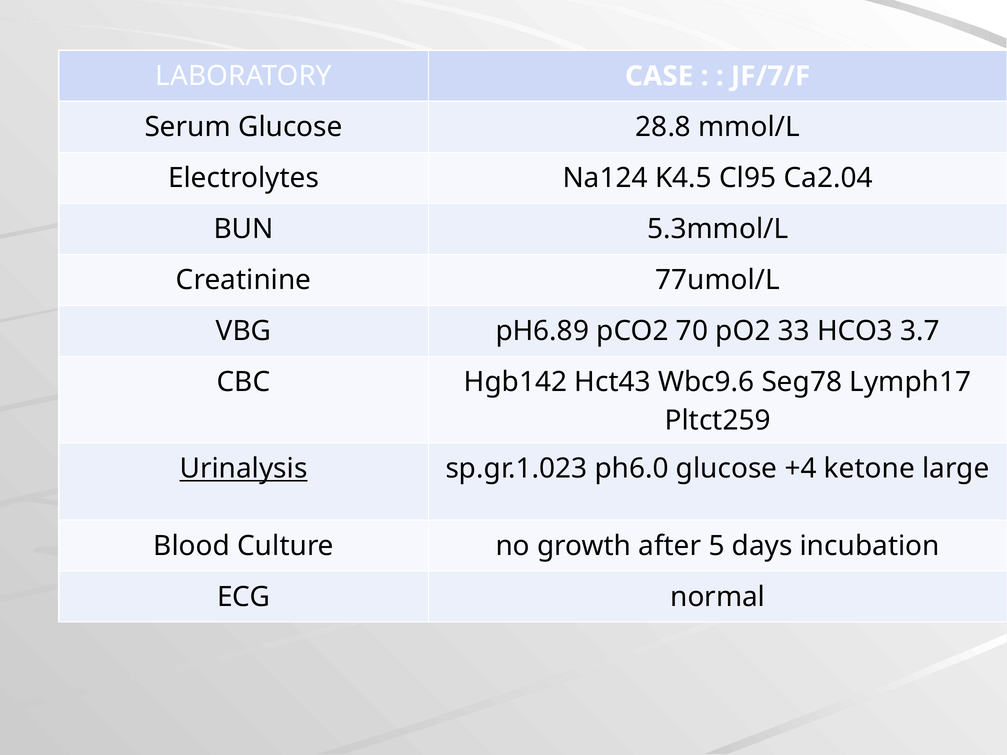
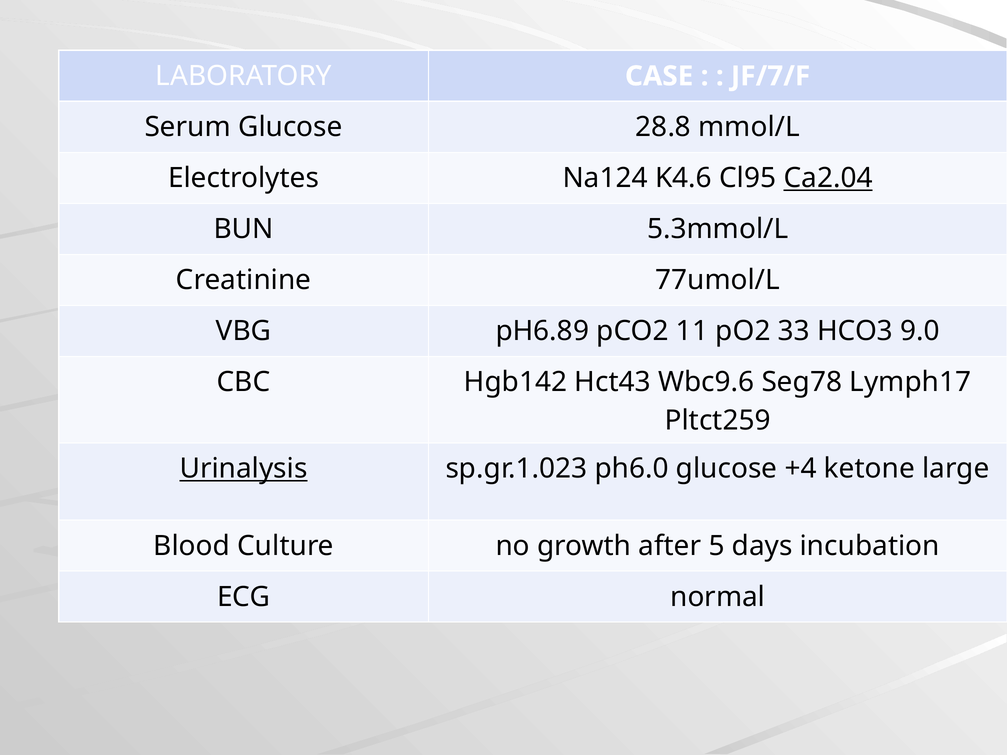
K4.5: K4.5 -> K4.6
Ca2.04 underline: none -> present
70: 70 -> 11
3.7: 3.7 -> 9.0
